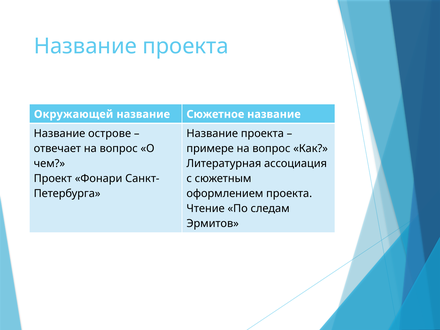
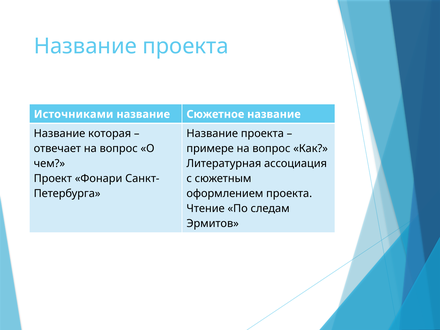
Окружающей: Окружающей -> Источниками
острове: острове -> которая
